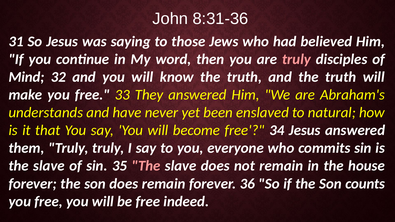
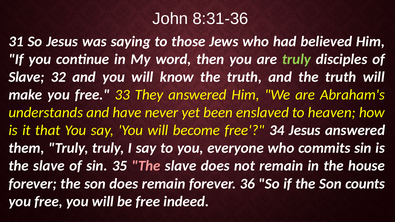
truly at (296, 59) colour: pink -> light green
Mind at (26, 77): Mind -> Slave
natural: natural -> heaven
